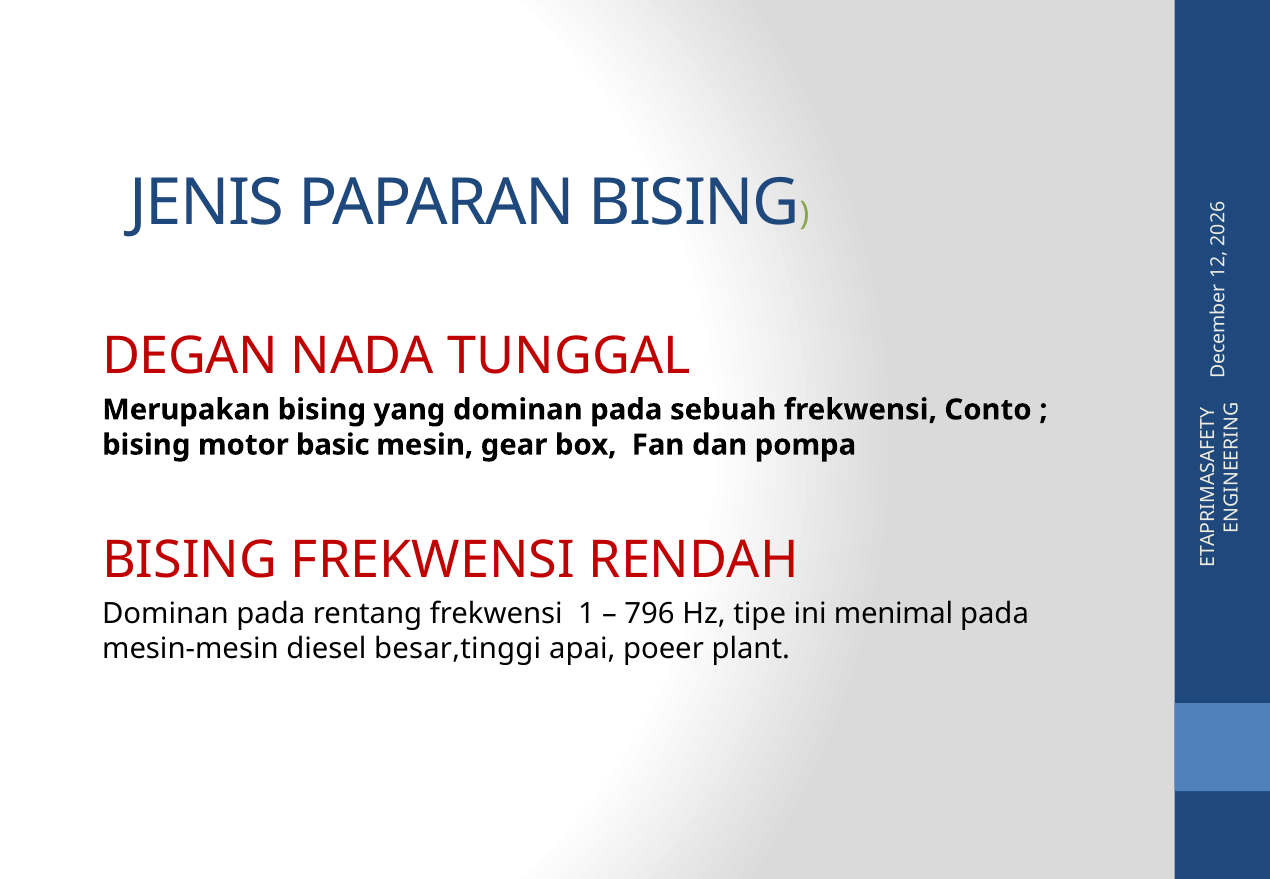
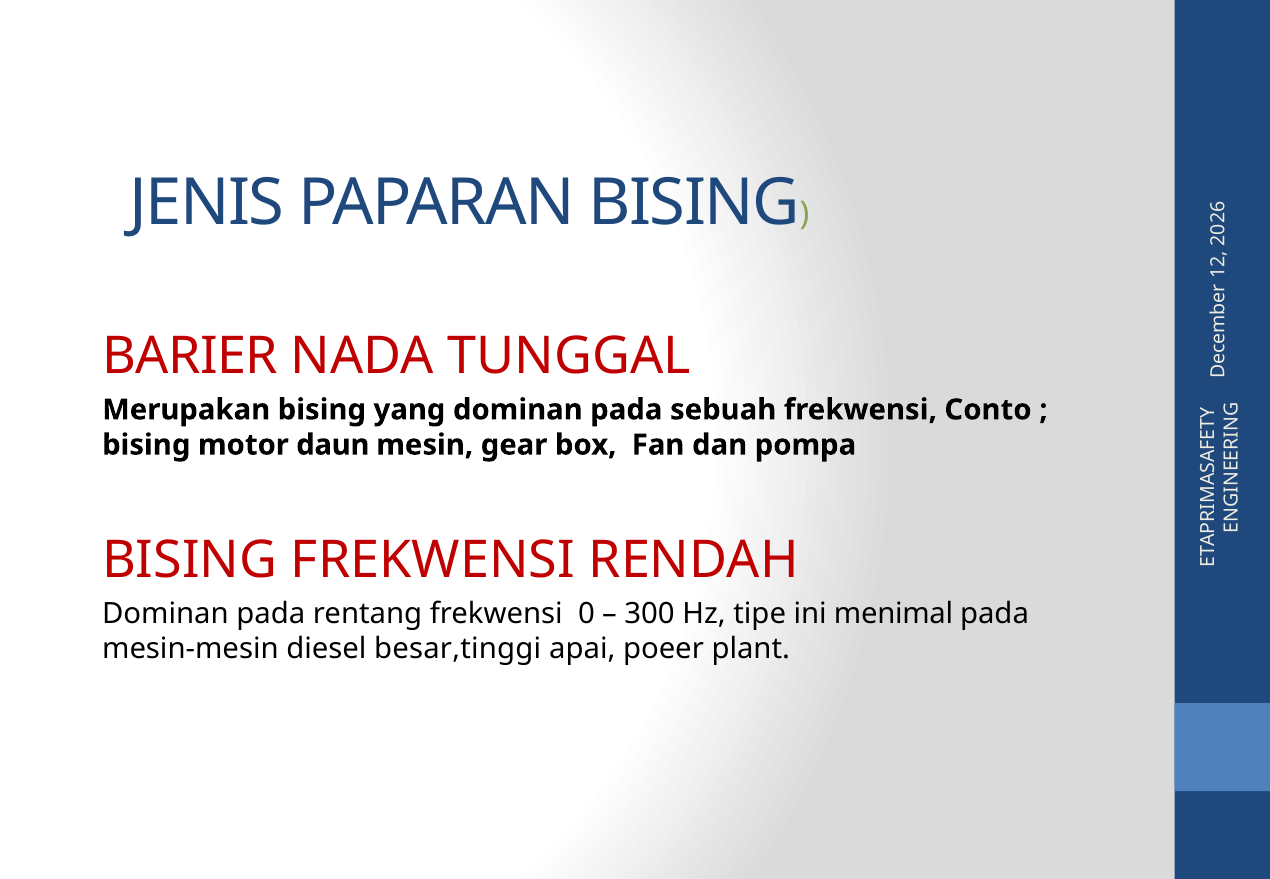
DEGAN: DEGAN -> BARIER
basic: basic -> daun
frekwensi 1: 1 -> 0
796: 796 -> 300
